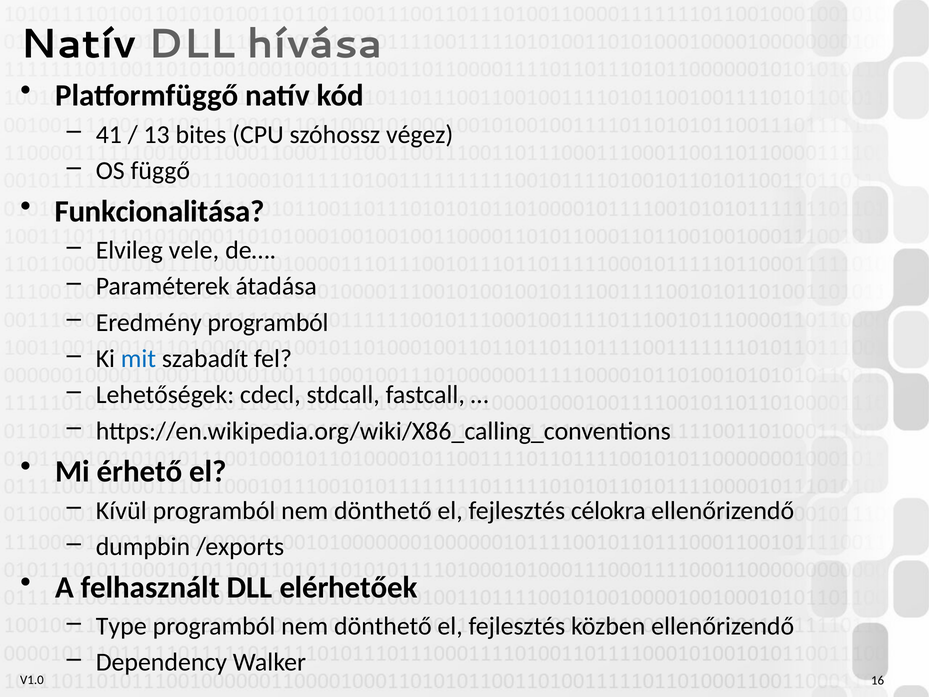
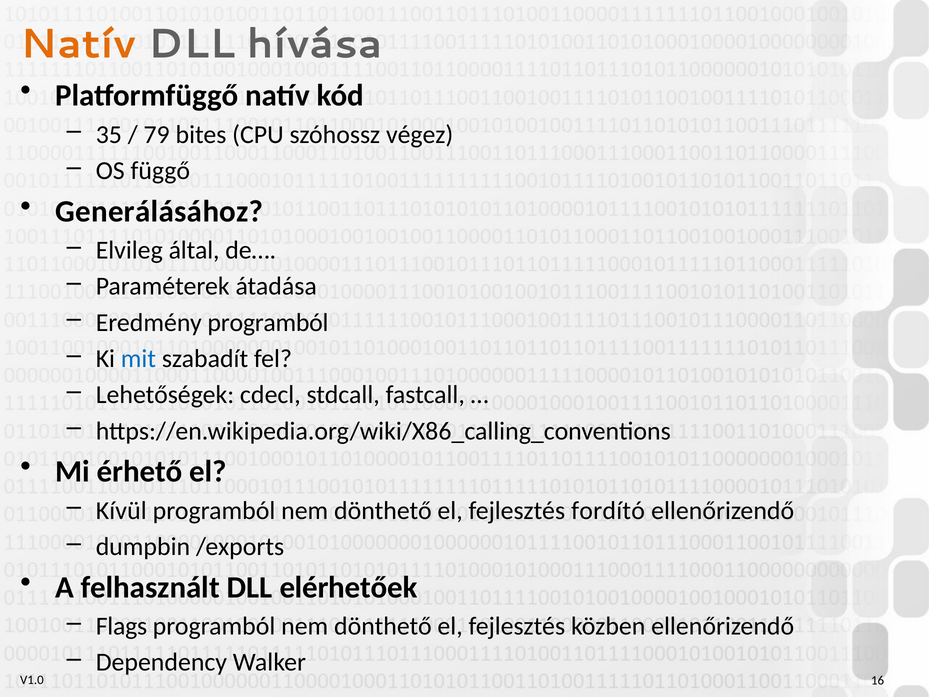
Natív at (78, 44) colour: black -> orange
41: 41 -> 35
13: 13 -> 79
Funkcionalitása: Funkcionalitása -> Generálásához
vele: vele -> által
célokra: célokra -> fordító
Type: Type -> Flags
